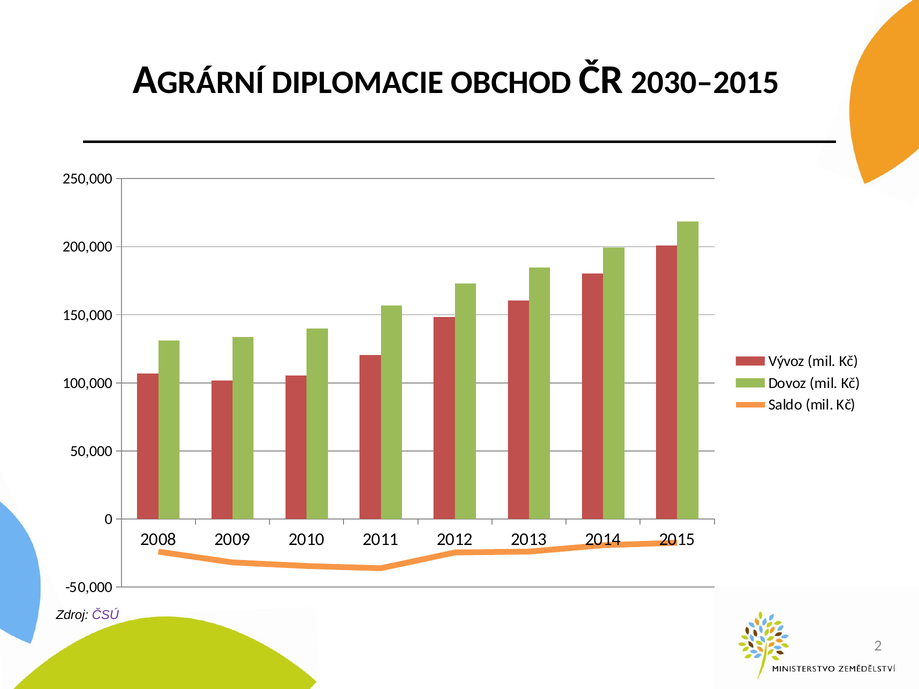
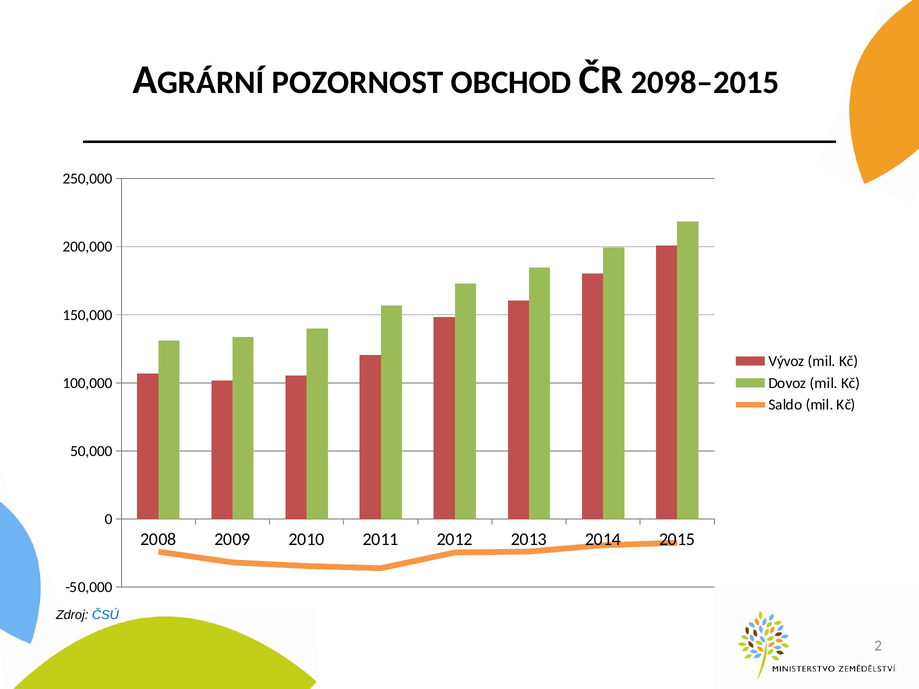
DIPLOMACIE: DIPLOMACIE -> POZORNOST
2030–2015: 2030–2015 -> 2098–2015
ČSÚ colour: purple -> blue
